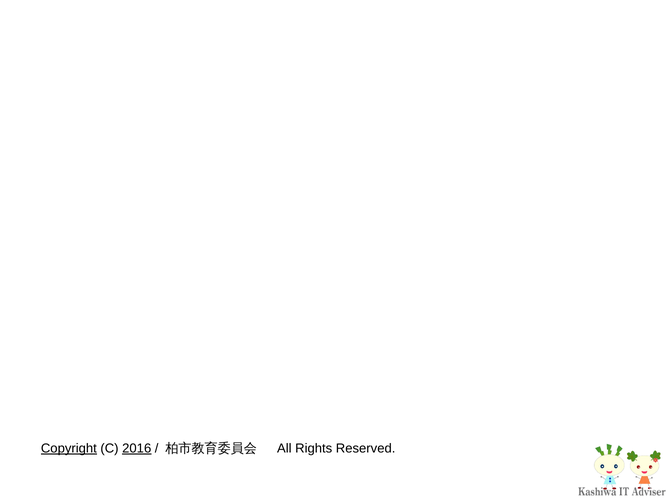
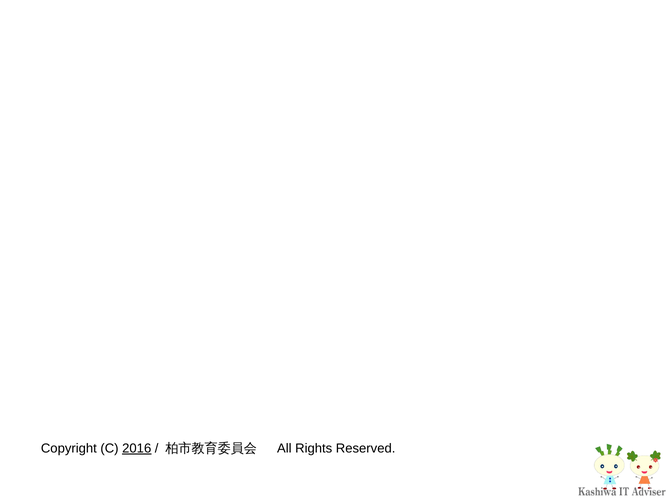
Copyright underline: present -> none
